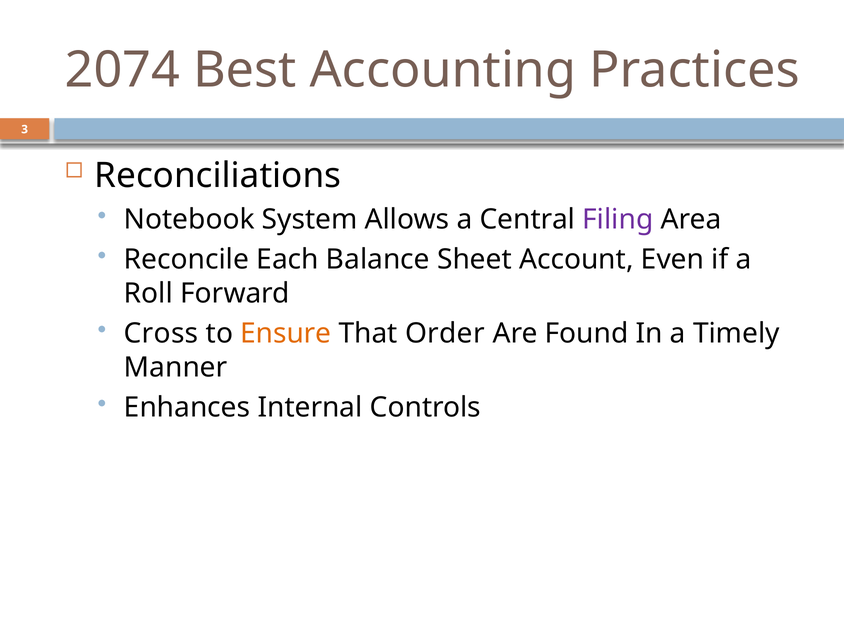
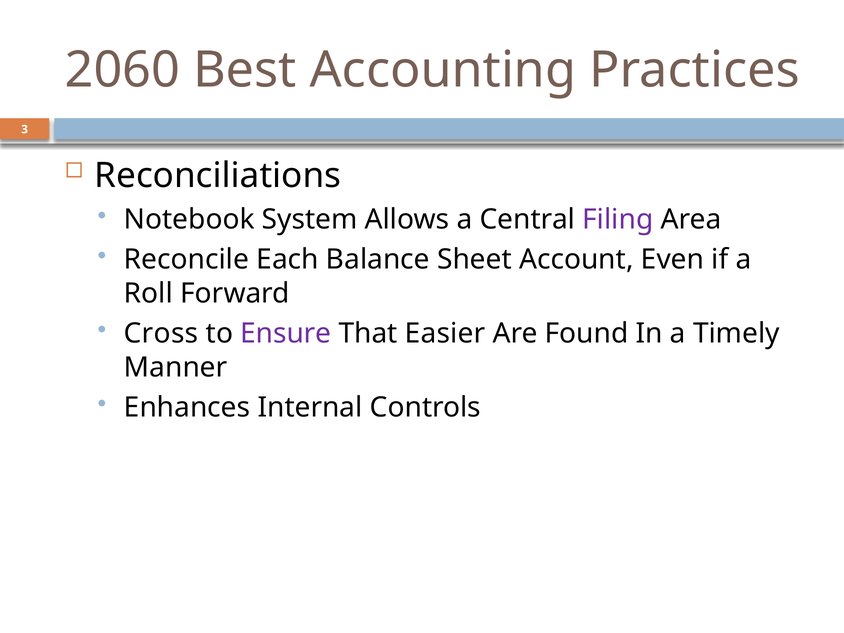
2074: 2074 -> 2060
Ensure colour: orange -> purple
Order: Order -> Easier
